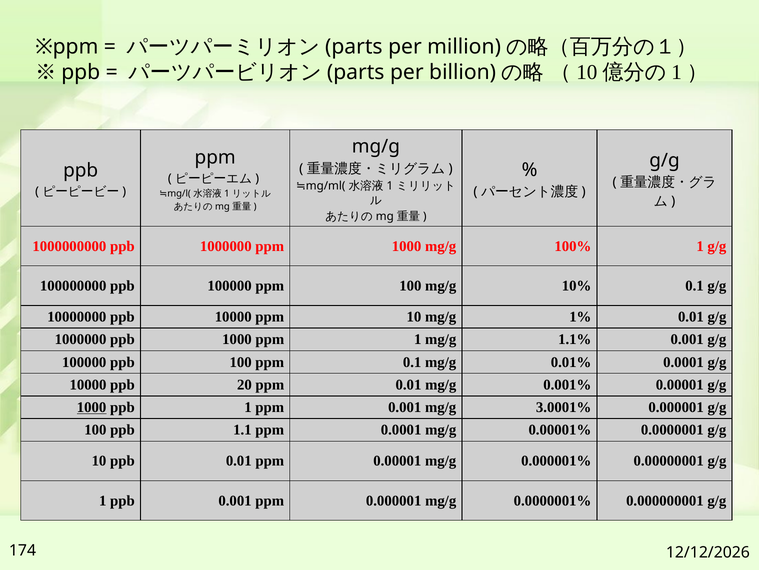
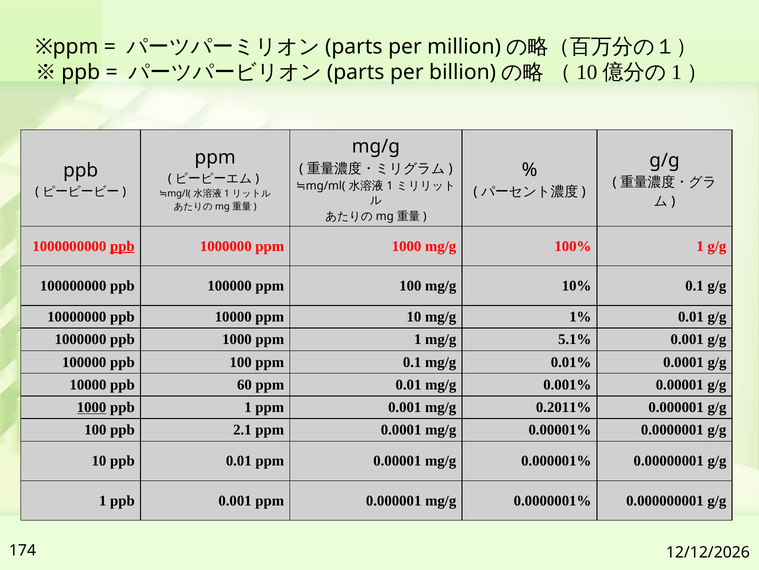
ppb at (122, 246) underline: none -> present
1.1%: 1.1% -> 5.1%
20: 20 -> 60
3.0001%: 3.0001% -> 0.2011%
1.1: 1.1 -> 2.1
